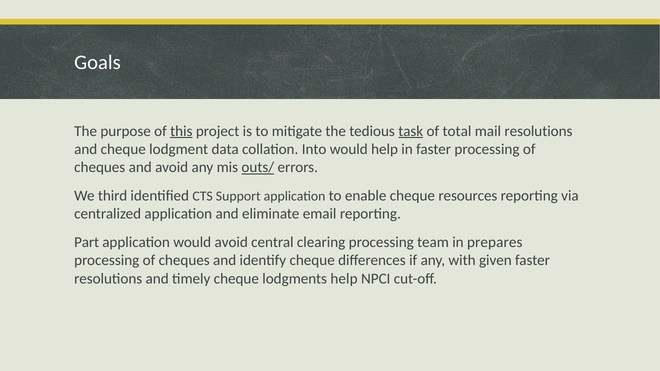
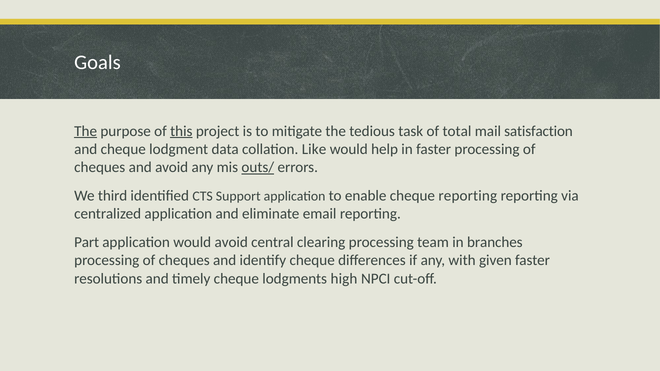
The at (86, 131) underline: none -> present
task underline: present -> none
mail resolutions: resolutions -> satisfaction
Into: Into -> Like
cheque resources: resources -> reporting
prepares: prepares -> branches
lodgments help: help -> high
